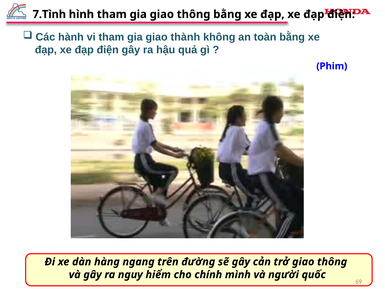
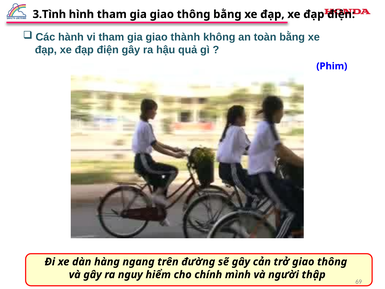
7.Tình: 7.Tình -> 3.Tình
quốc: quốc -> thập
